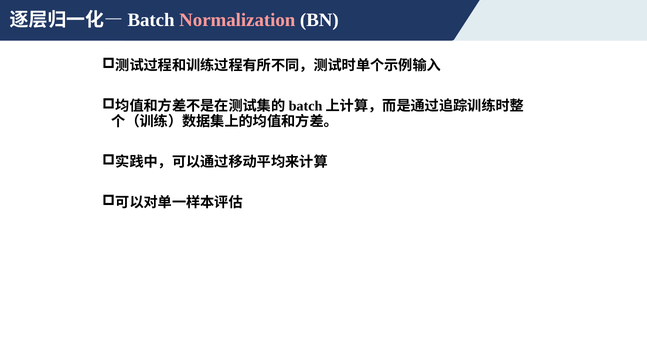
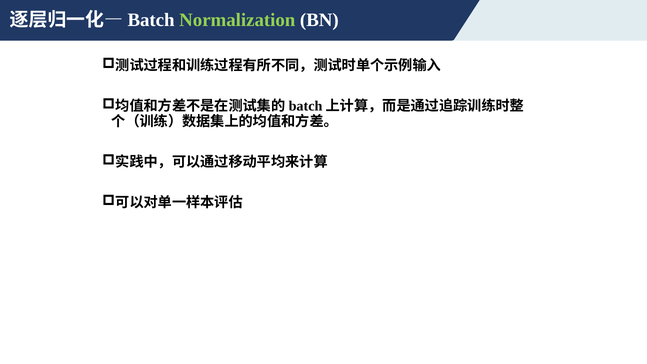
Normalization colour: pink -> light green
